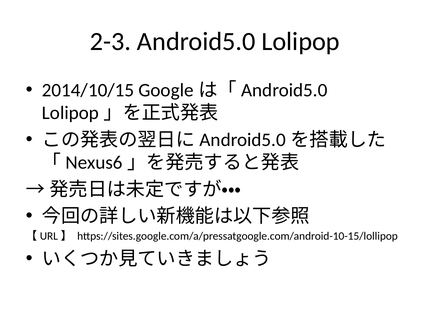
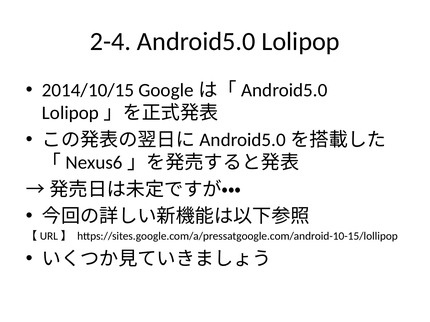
2-3: 2-3 -> 2-4
